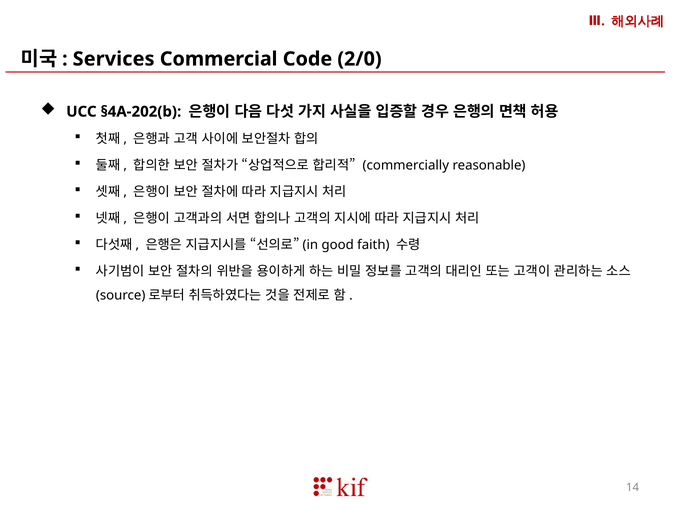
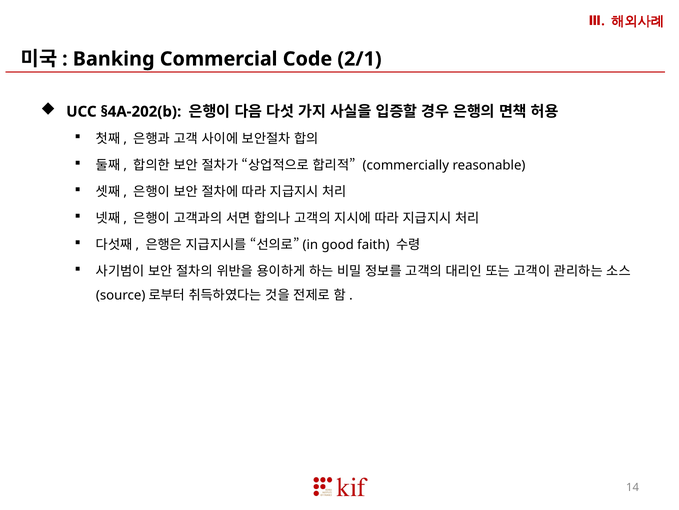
Services: Services -> Banking
2/0: 2/0 -> 2/1
